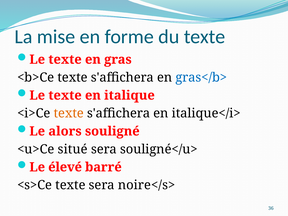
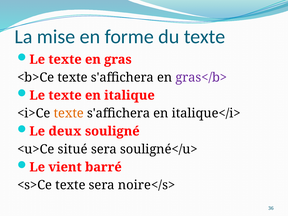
gras</b> colour: blue -> purple
alors: alors -> deux
élevé: élevé -> vient
